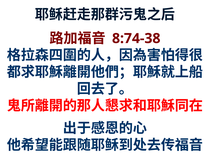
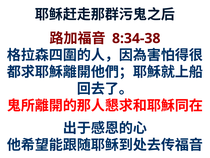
8:74-38: 8:74-38 -> 8:34-38
